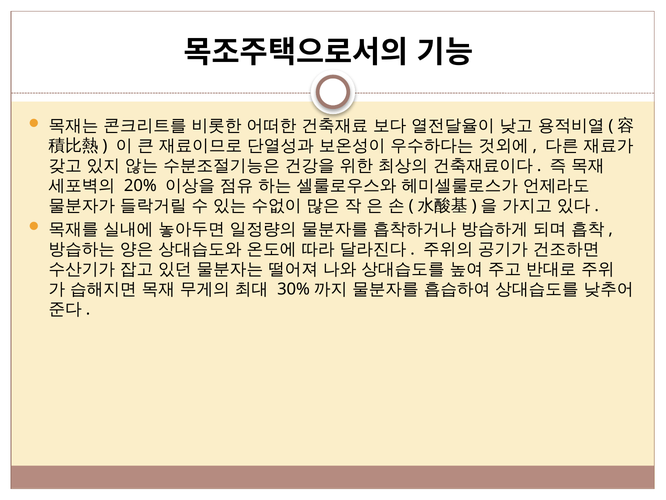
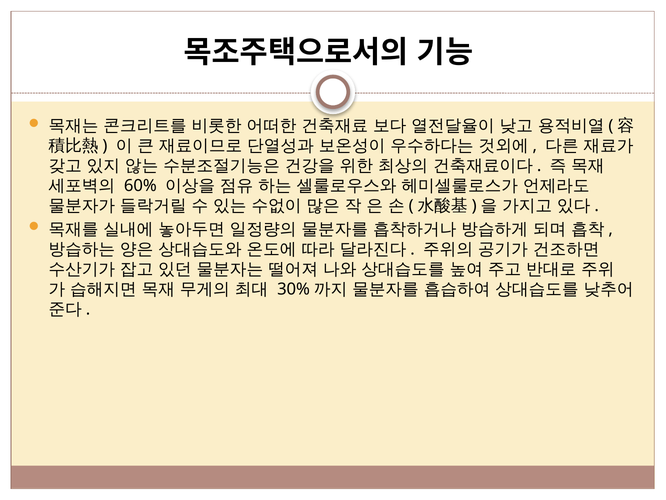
20%: 20% -> 60%
